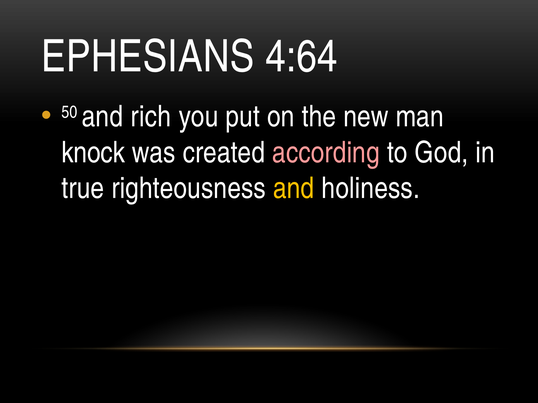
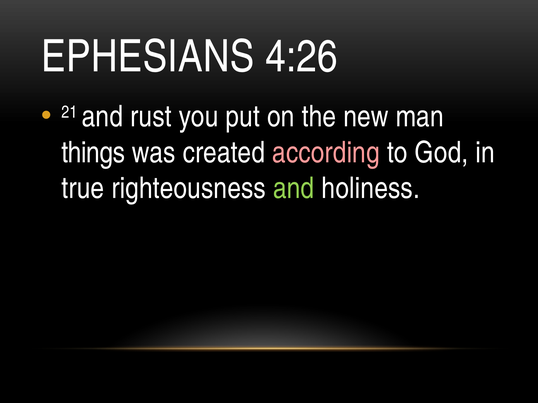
4:64: 4:64 -> 4:26
50: 50 -> 21
rich: rich -> rust
knock: knock -> things
and at (294, 189) colour: yellow -> light green
